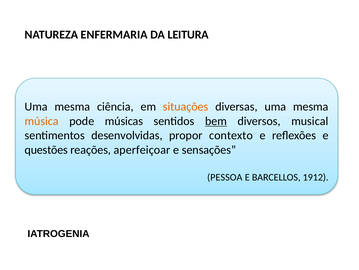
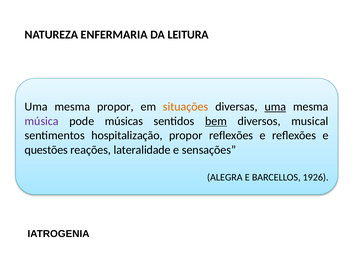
mesma ciência: ciência -> propor
uma at (275, 106) underline: none -> present
música colour: orange -> purple
desenvolvidas: desenvolvidas -> hospitalização
propor contexto: contexto -> reflexões
aperfeiçoar: aperfeiçoar -> lateralidade
PESSOA: PESSOA -> ALEGRA
1912: 1912 -> 1926
